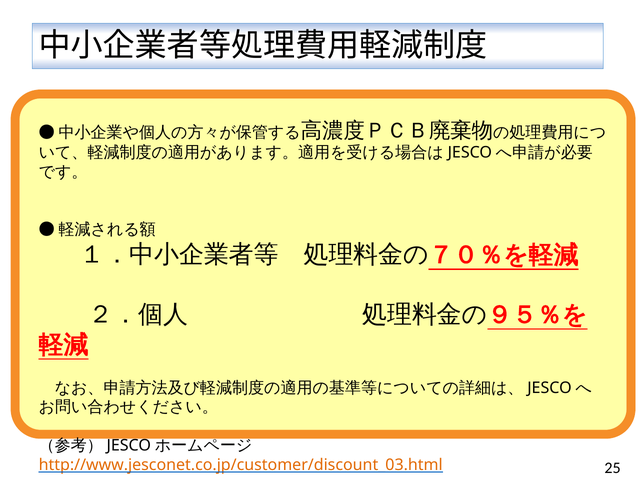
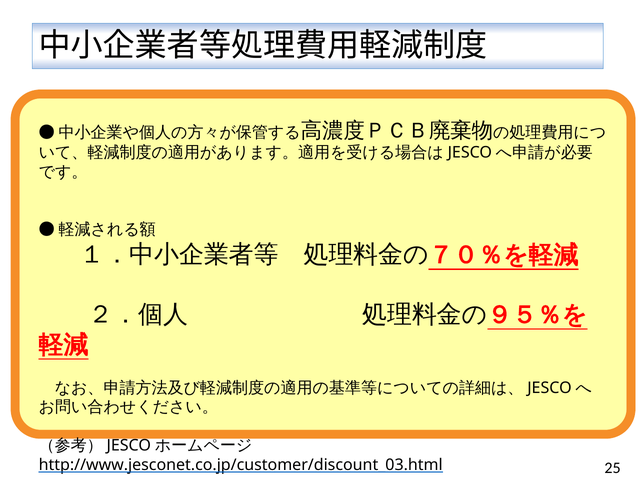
http://www.jesconet.co.jp/customer/discount_03.html colour: orange -> black
